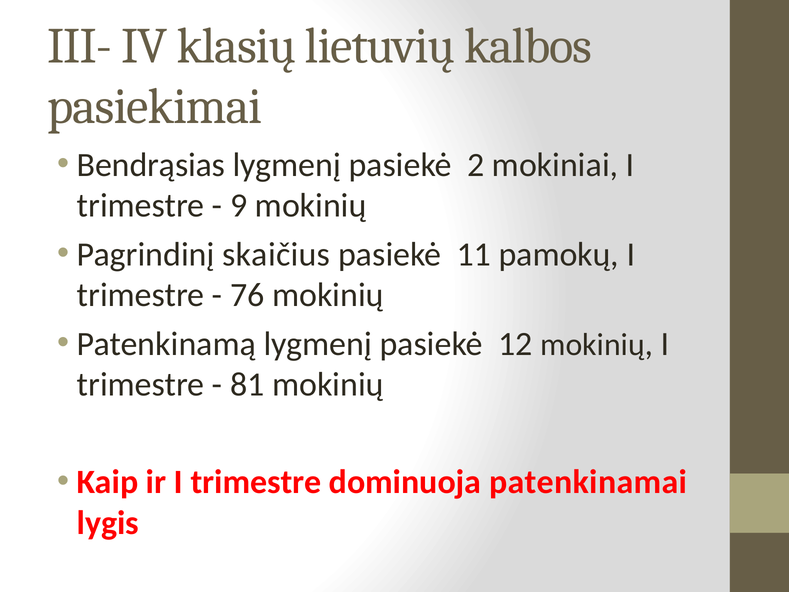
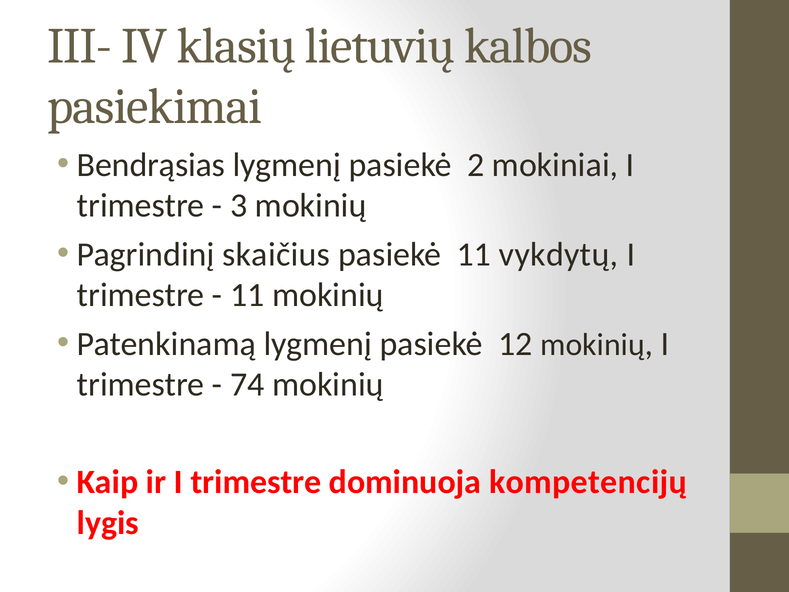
9: 9 -> 3
pamokų: pamokų -> vykdytų
76 at (247, 295): 76 -> 11
81: 81 -> 74
patenkinamai: patenkinamai -> kompetencijų
